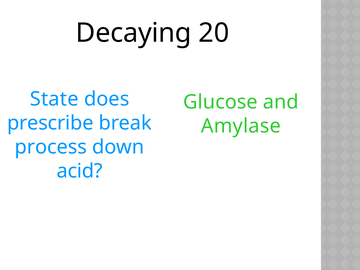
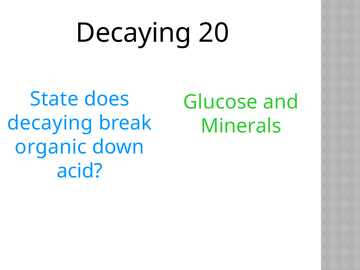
prescribe at (50, 123): prescribe -> decaying
Amylase: Amylase -> Minerals
process: process -> organic
